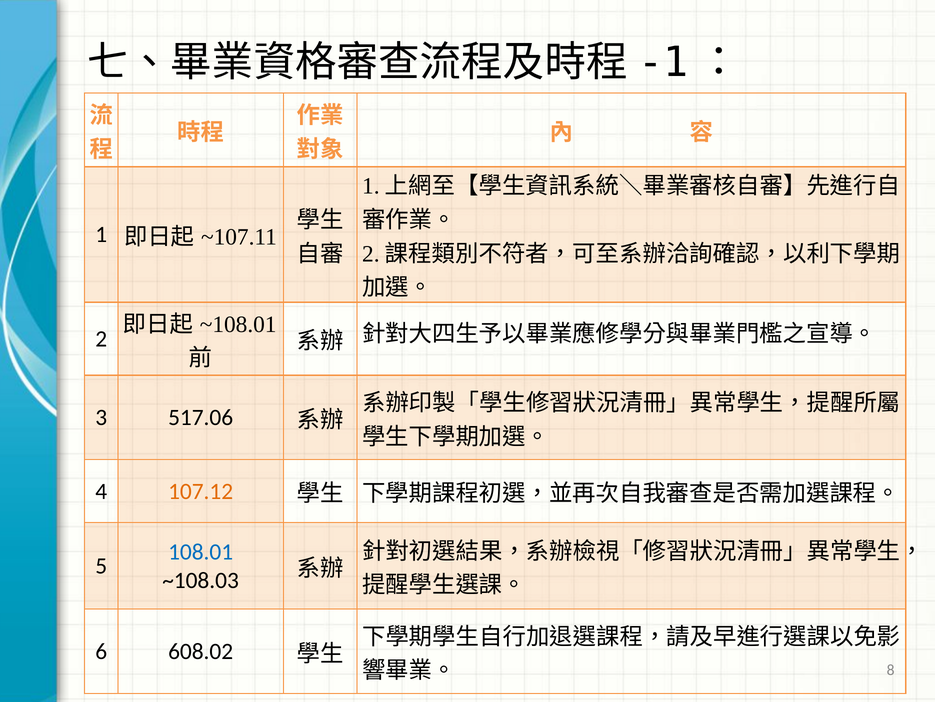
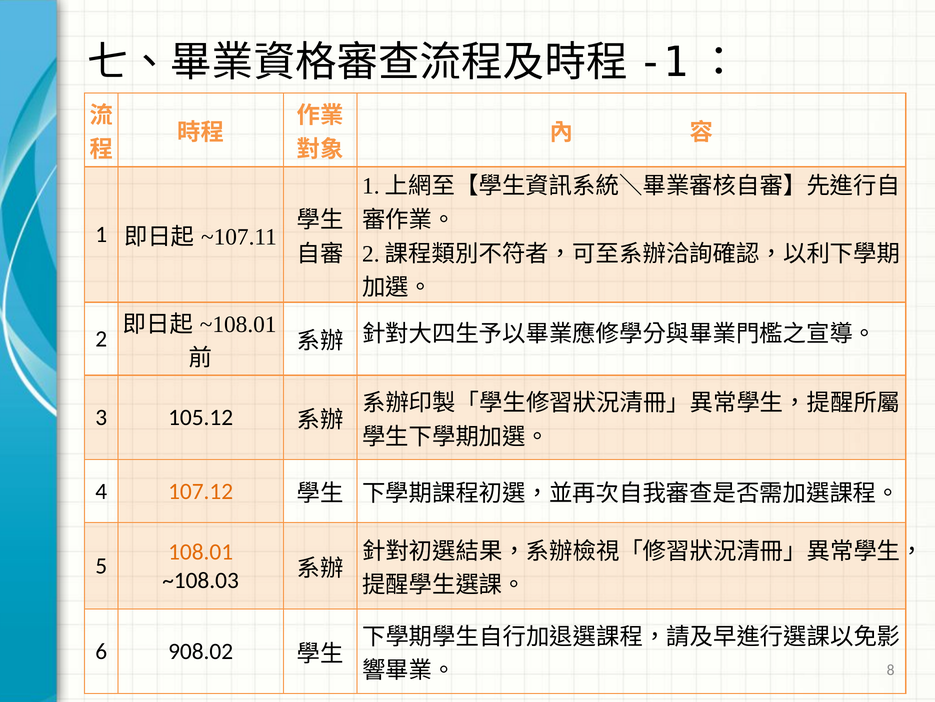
517.06: 517.06 -> 105.12
108.01 colour: blue -> orange
608.02: 608.02 -> 908.02
